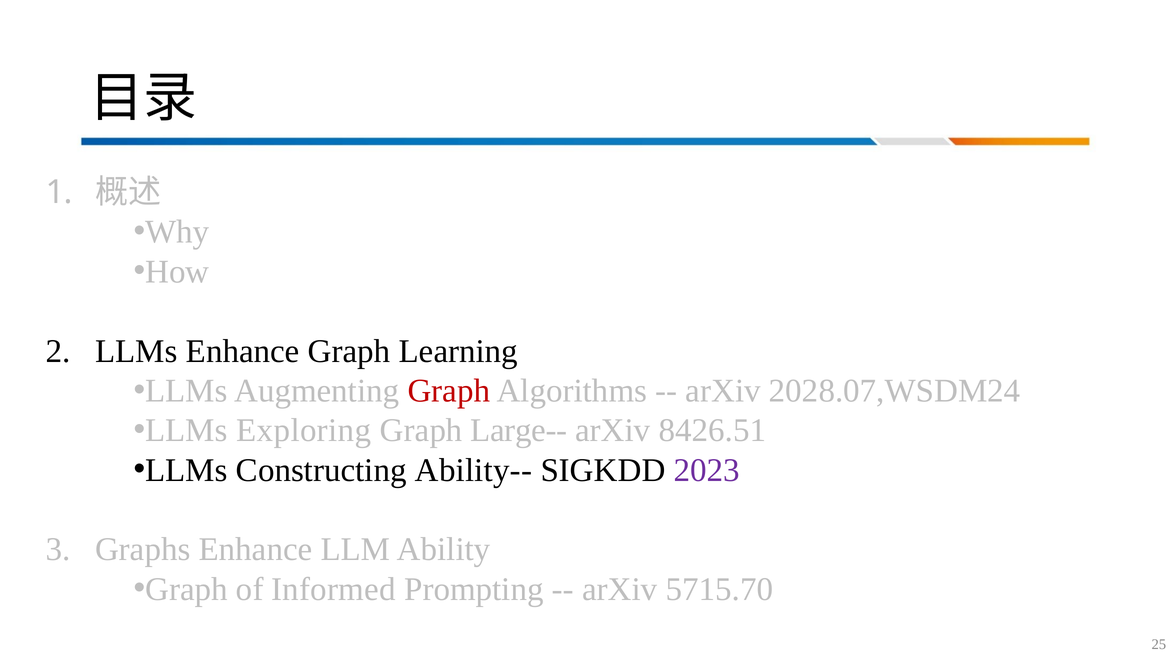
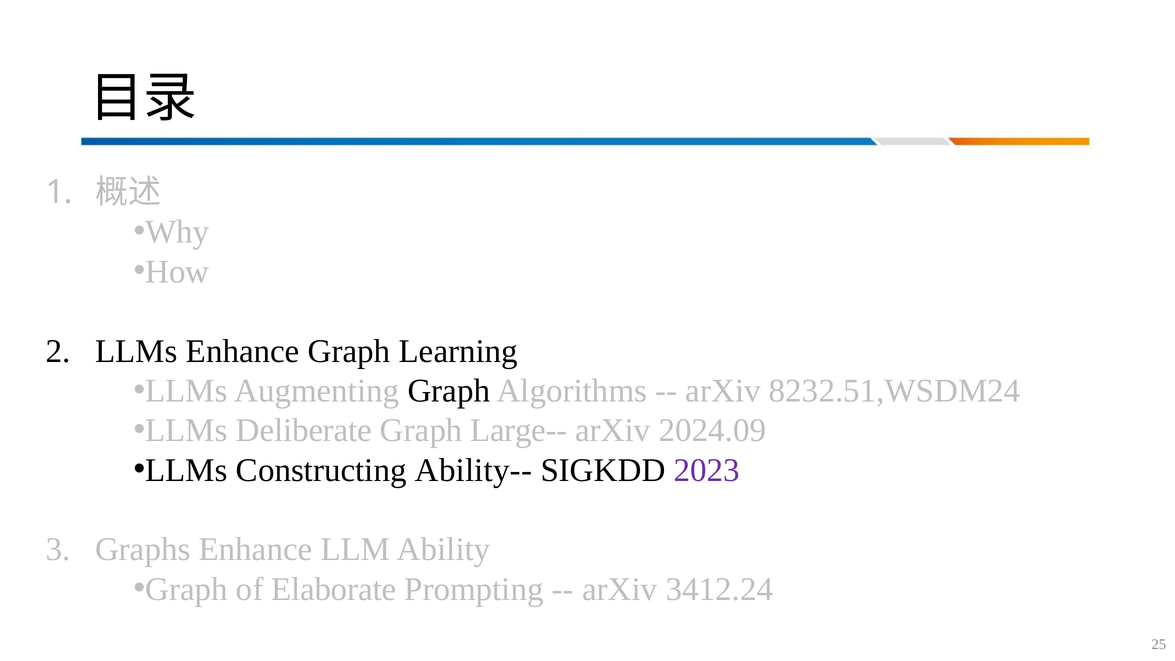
Graph at (449, 391) colour: red -> black
2028.07,WSDM24: 2028.07,WSDM24 -> 8232.51,WSDM24
Exploring: Exploring -> Deliberate
8426.51: 8426.51 -> 2024.09
Informed: Informed -> Elaborate
5715.70: 5715.70 -> 3412.24
